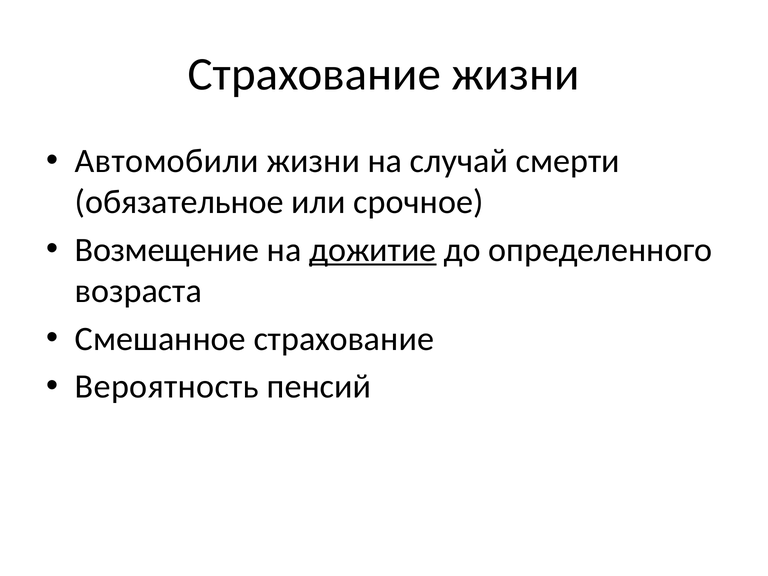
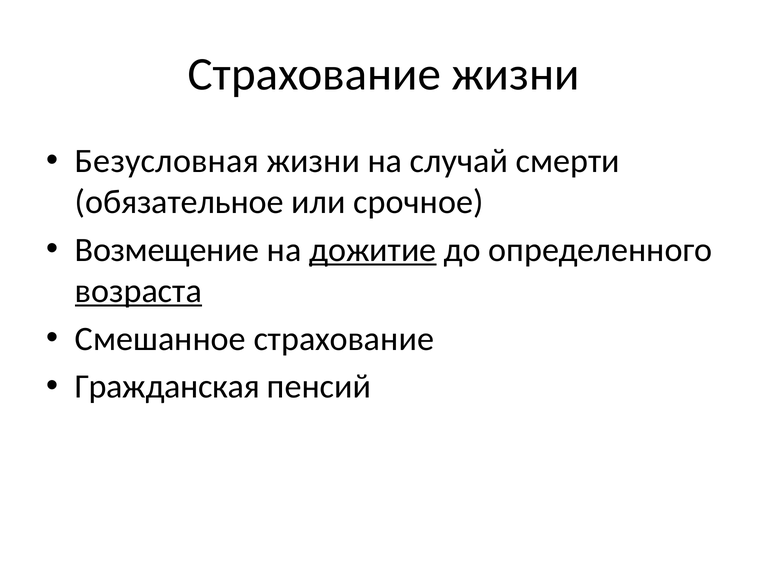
Автомобили: Автомобили -> Безусловная
возраста underline: none -> present
Вероятность: Вероятность -> Гражданская
